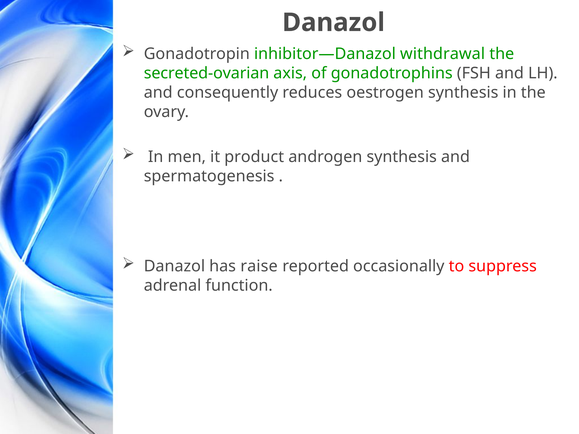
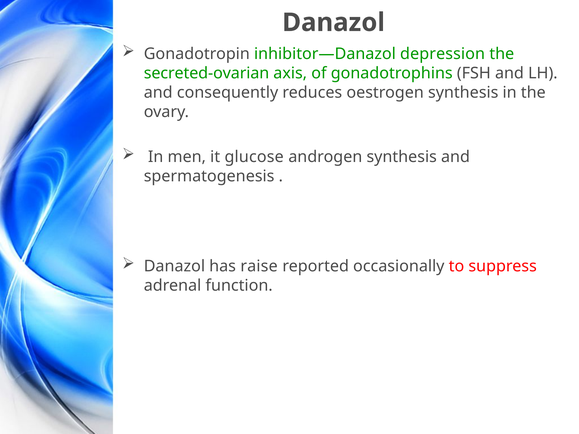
withdrawal: withdrawal -> depression
product: product -> glucose
